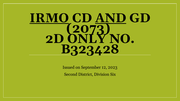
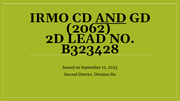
IRMO underline: present -> none
2073: 2073 -> 2062
ONLY: ONLY -> LEAD
